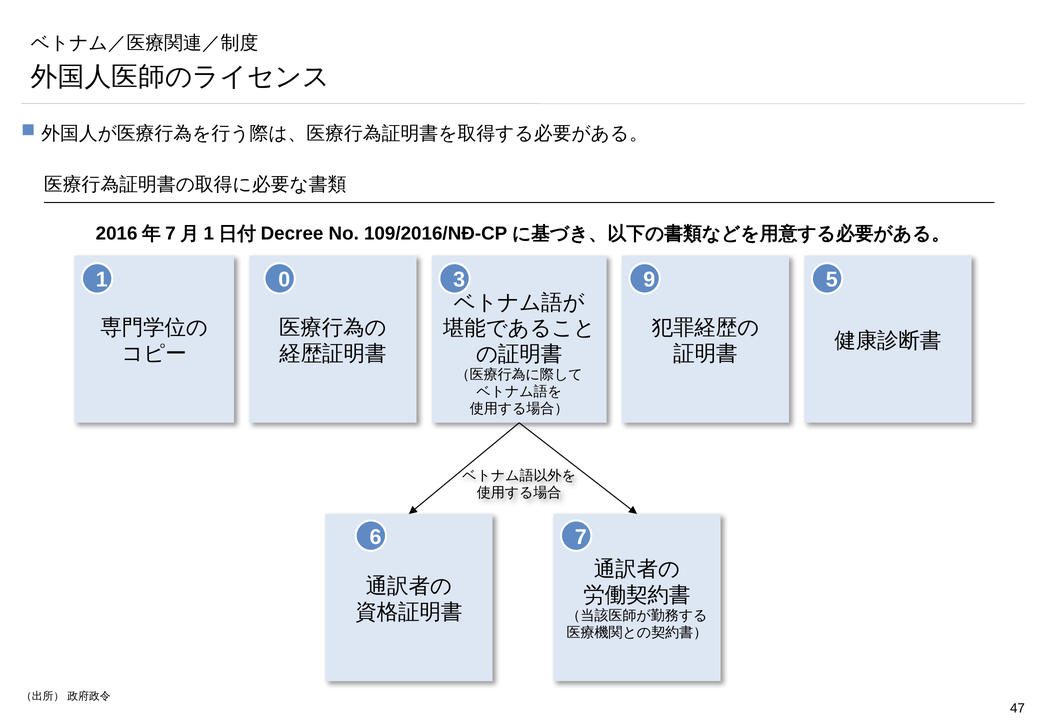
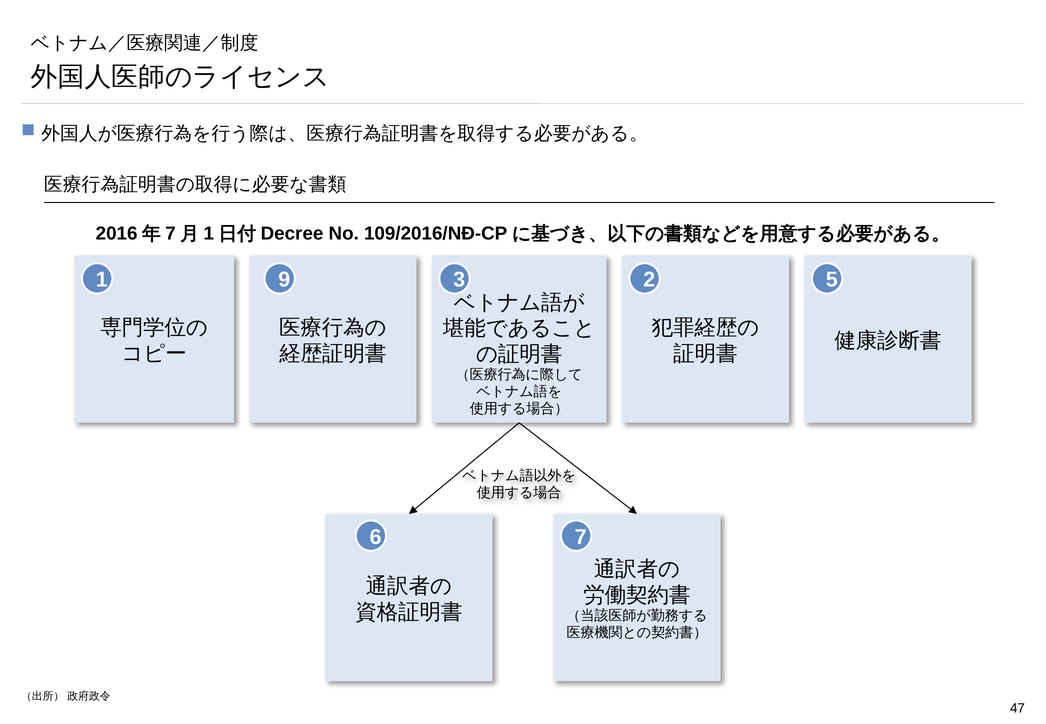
0: 0 -> 9
9: 9 -> 2
